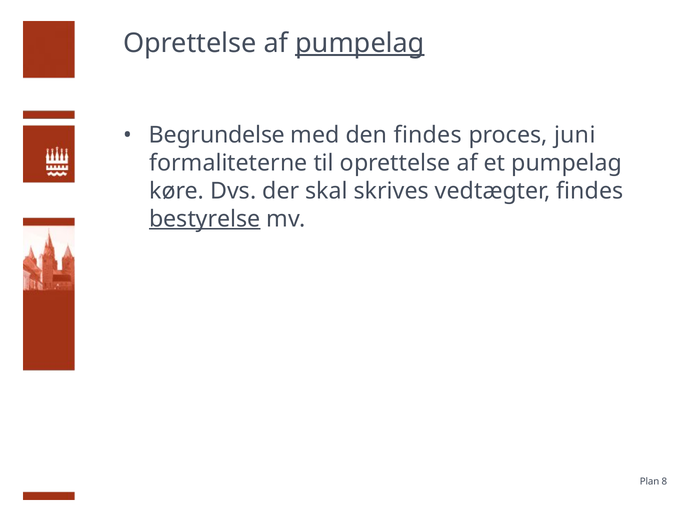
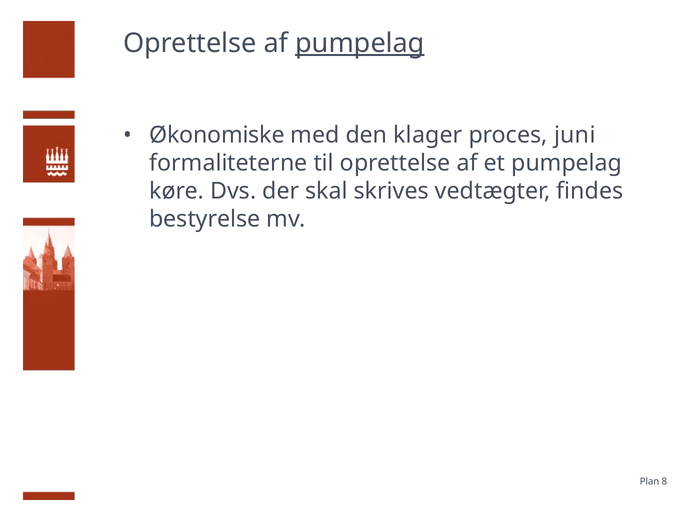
Begrundelse: Begrundelse -> Økonomiske
den findes: findes -> klager
bestyrelse underline: present -> none
